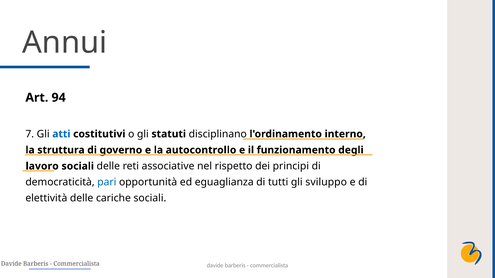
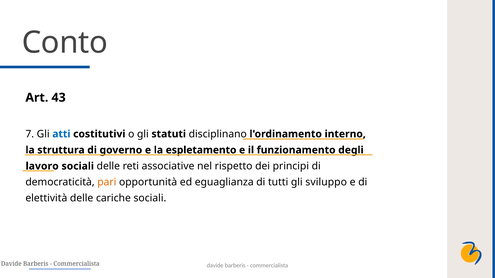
Annui: Annui -> Conto
94: 94 -> 43
autocontrollo: autocontrollo -> espletamento
pari colour: blue -> orange
